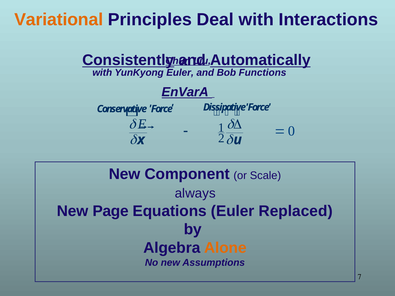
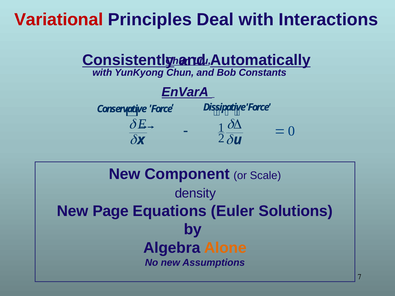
Variational colour: orange -> red
YunKyong Euler: Euler -> Chun
Functions: Functions -> Constants
always: always -> density
Replaced: Replaced -> Solutions
